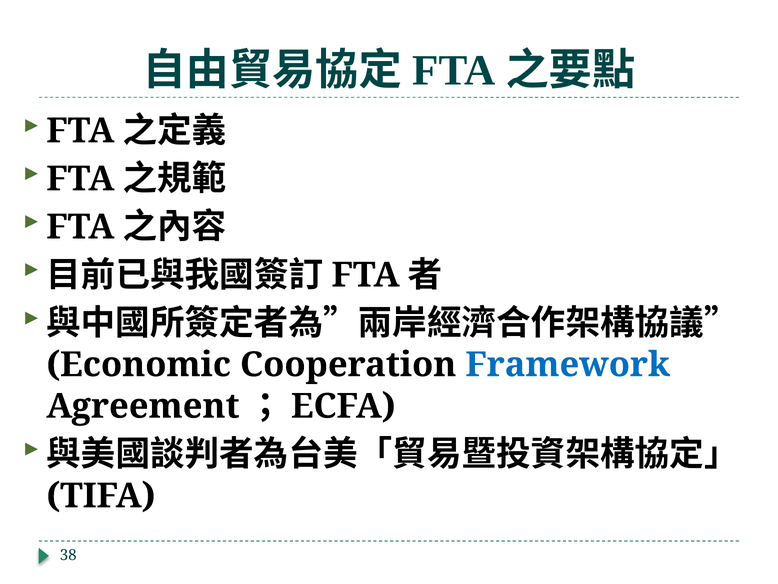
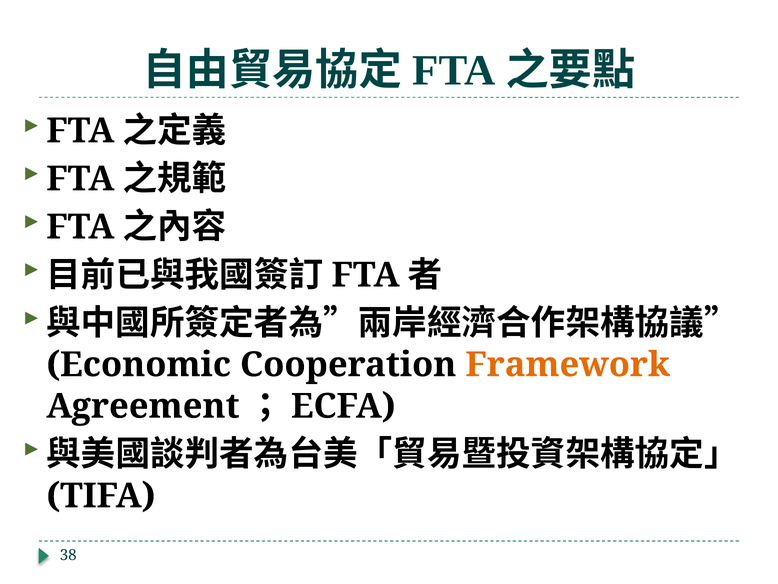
Framework colour: blue -> orange
